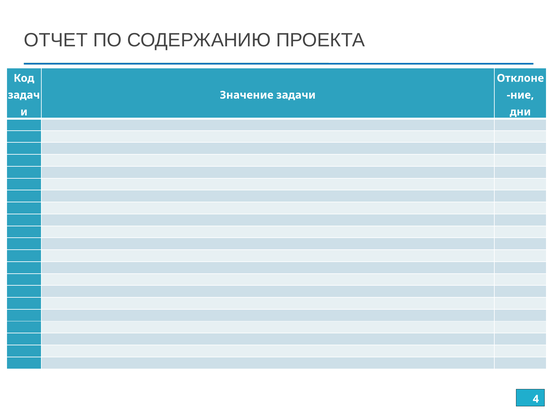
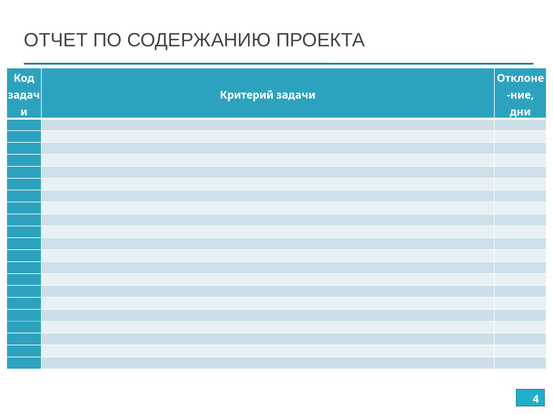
Значение: Значение -> Критерий
